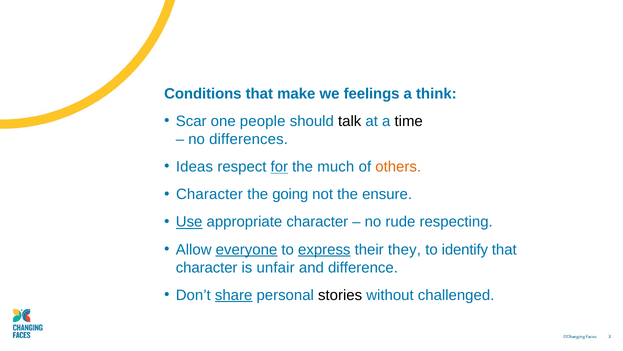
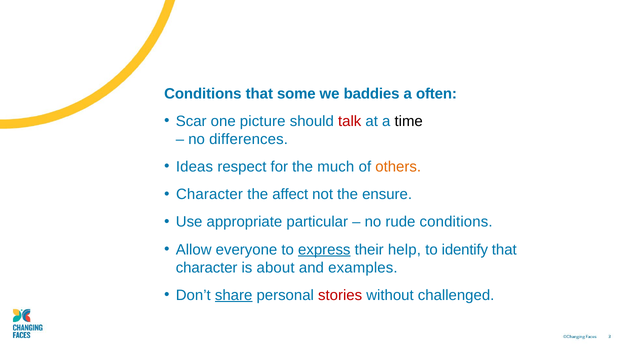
make: make -> some
feelings: feelings -> baddies
think: think -> often
people: people -> picture
talk colour: black -> red
for underline: present -> none
going: going -> affect
Use underline: present -> none
appropriate character: character -> particular
rude respecting: respecting -> conditions
everyone underline: present -> none
they: they -> help
unfair: unfair -> about
difference: difference -> examples
stories colour: black -> red
